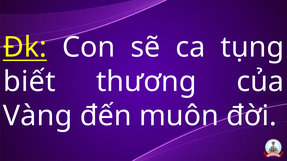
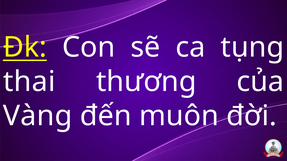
biết: biết -> thai
